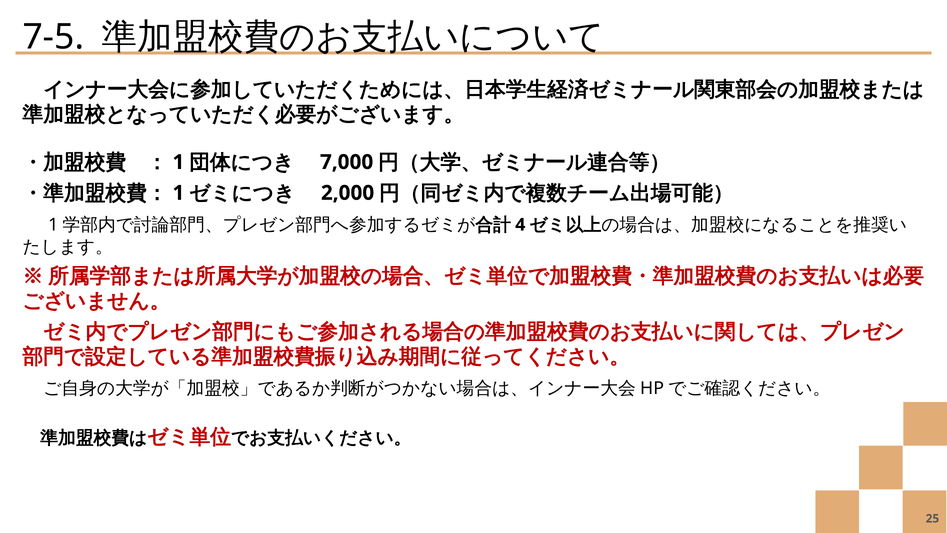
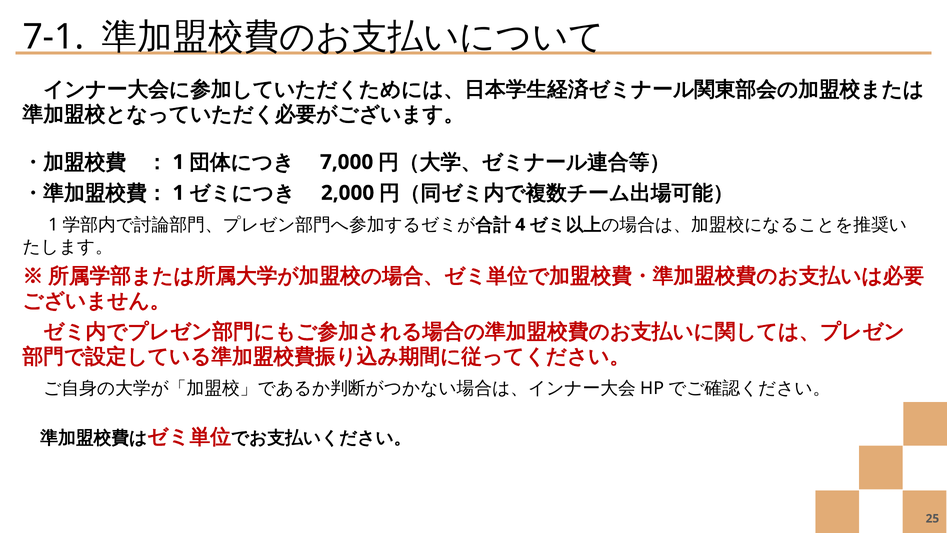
7-5: 7-5 -> 7-1
